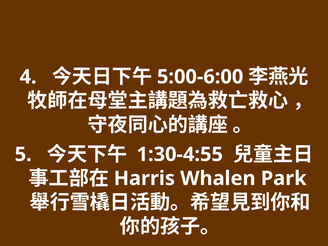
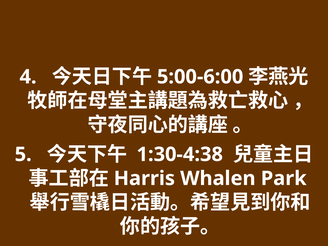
1:30-4:55: 1:30-4:55 -> 1:30-4:38
